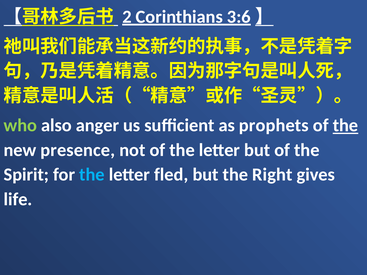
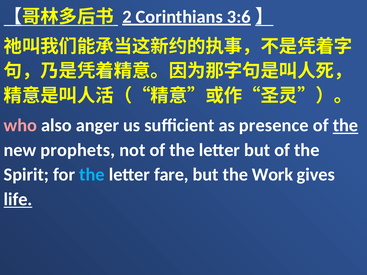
who colour: light green -> pink
prophets: prophets -> presence
presence: presence -> prophets
fled: fled -> fare
Right: Right -> Work
life underline: none -> present
